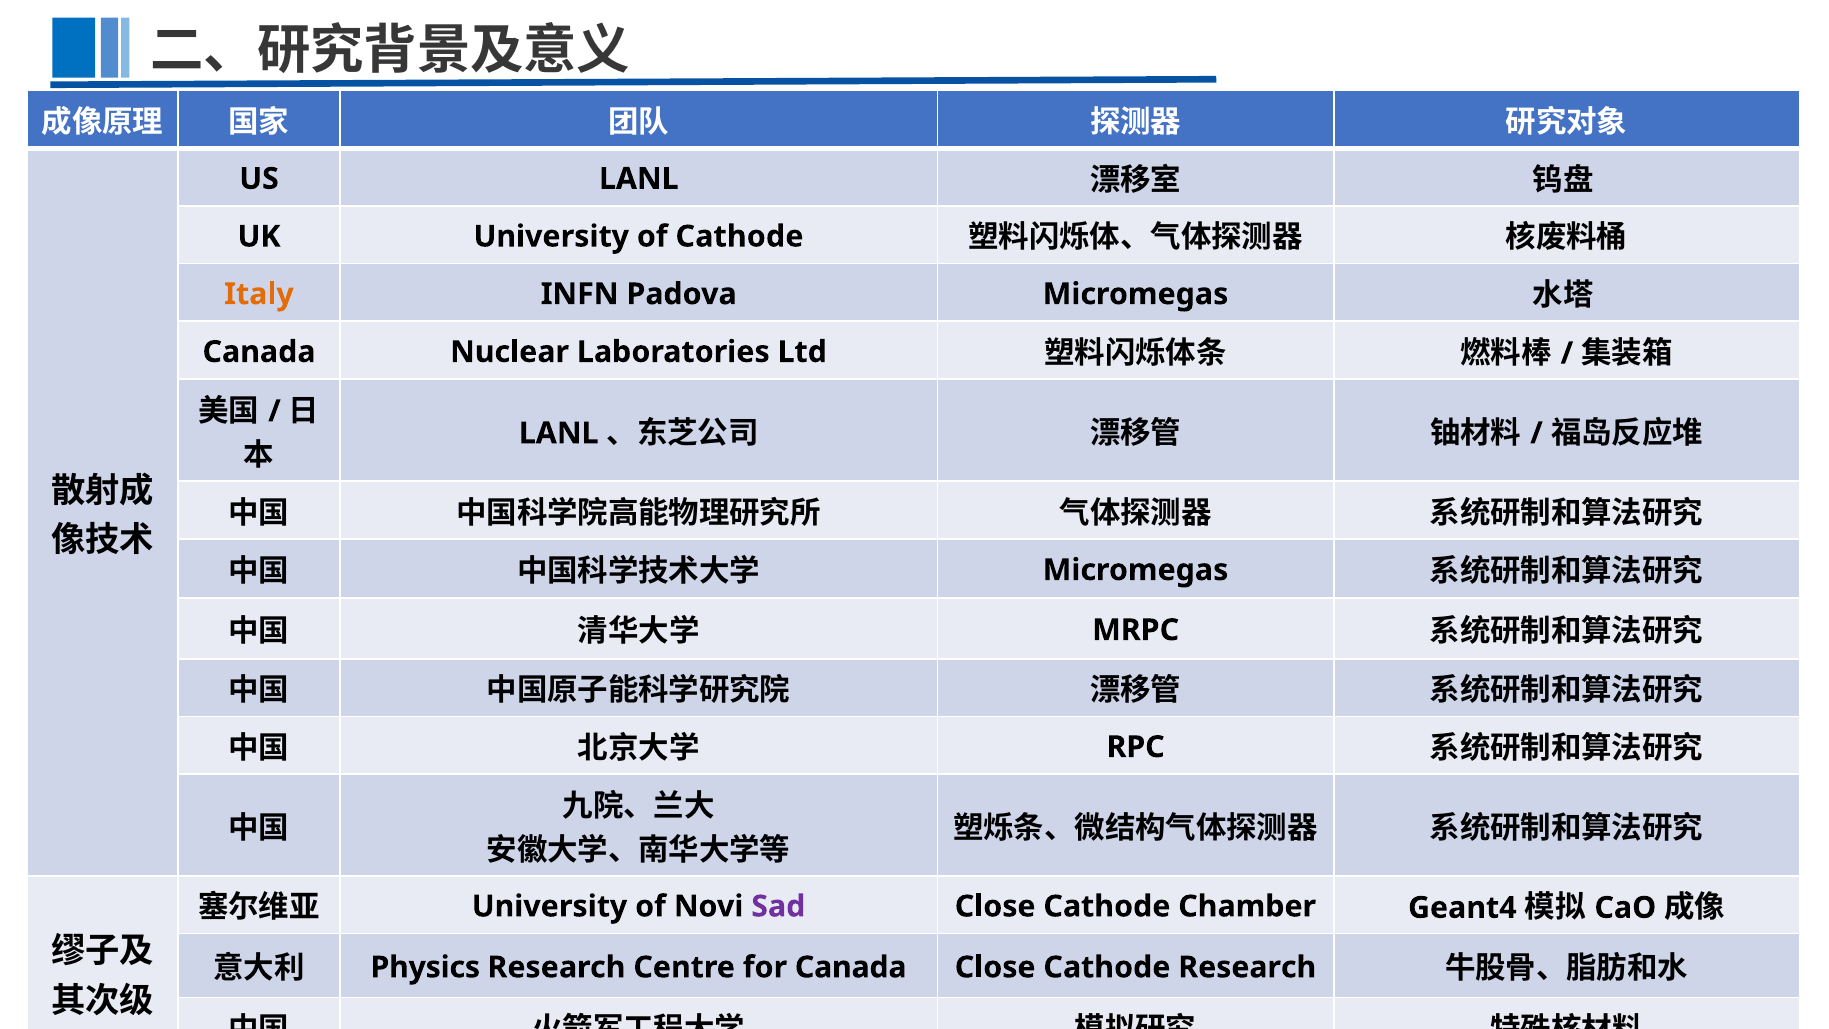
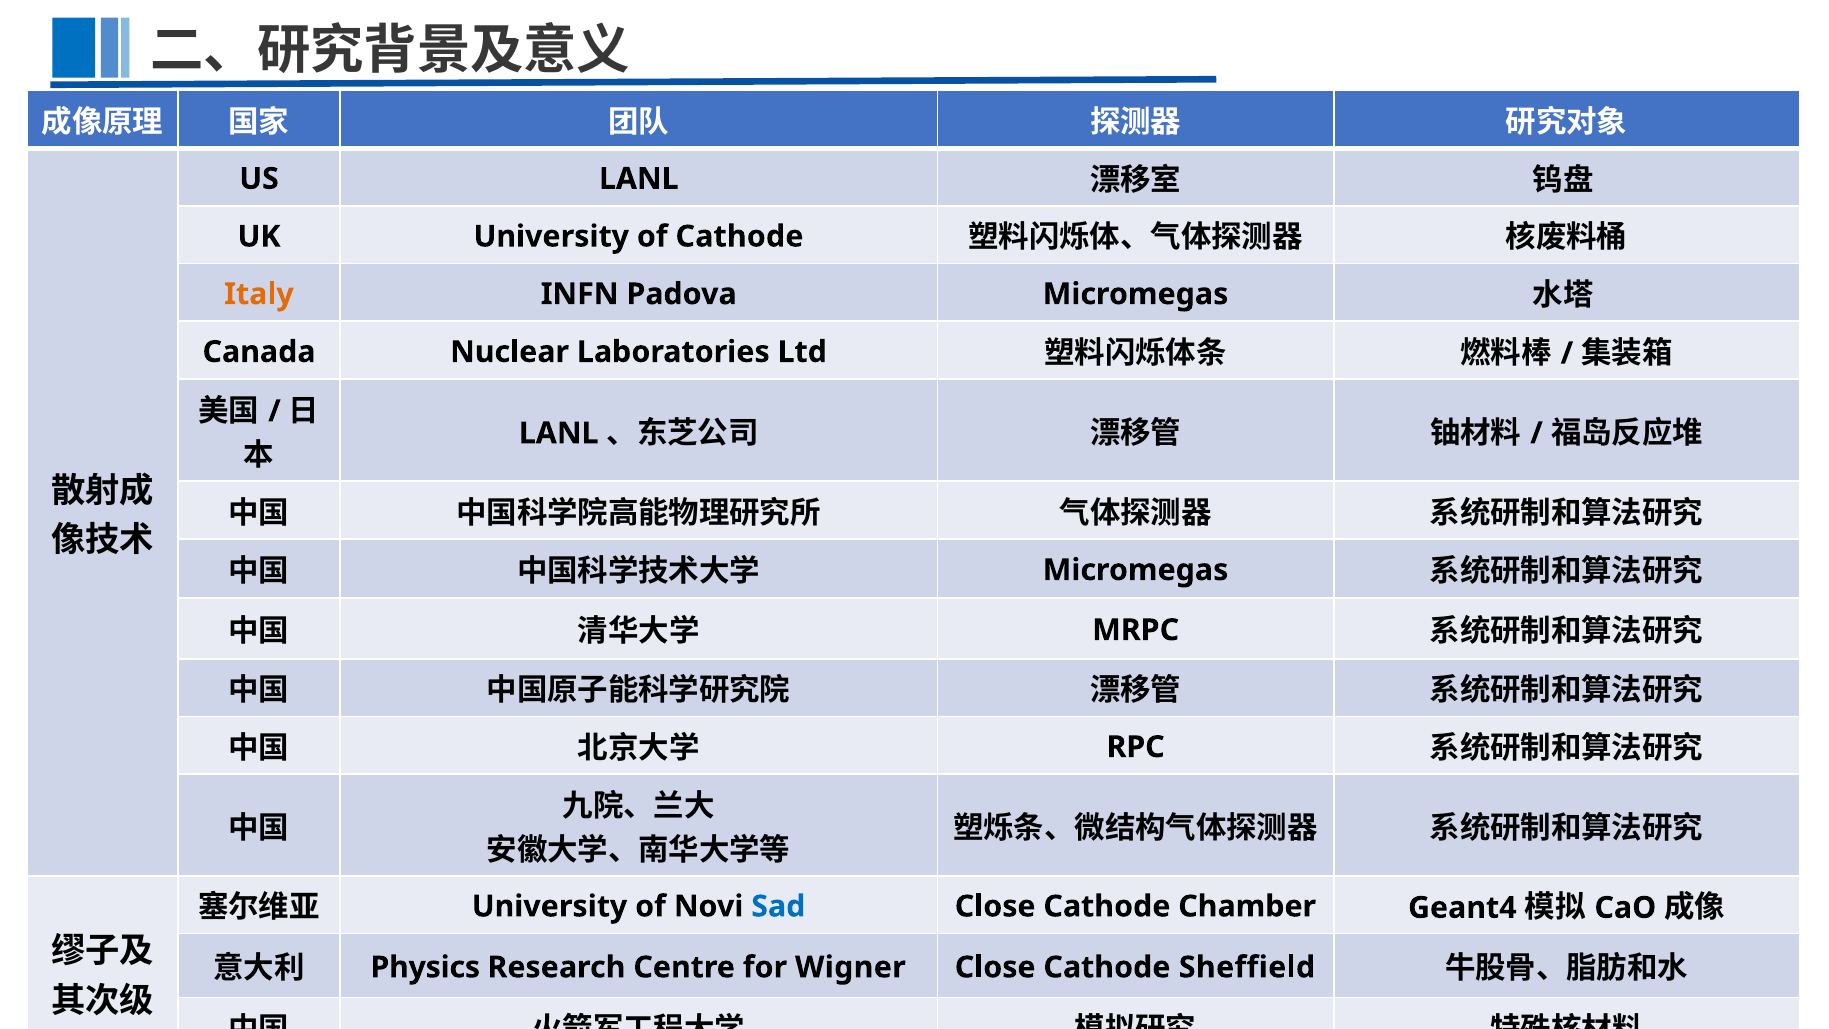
Sad colour: purple -> blue
for Canada: Canada -> Wigner
Cathode Research: Research -> Sheffield
